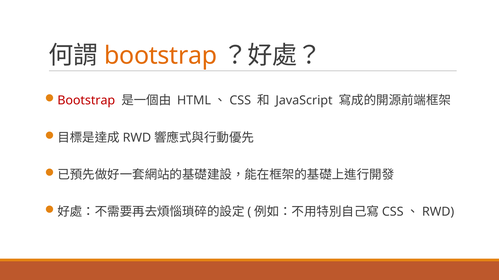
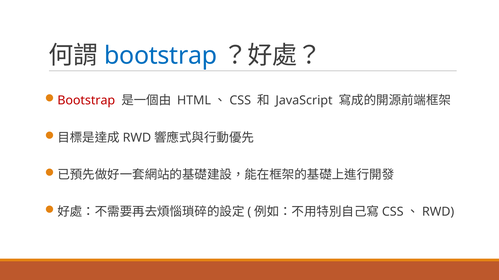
bootstrap at (161, 56) colour: orange -> blue
